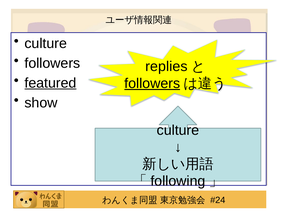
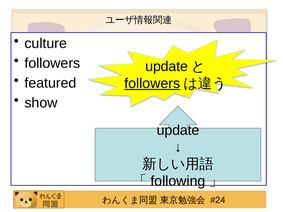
replies at (166, 67): replies -> update
featured underline: present -> none
culture at (178, 130): culture -> update
